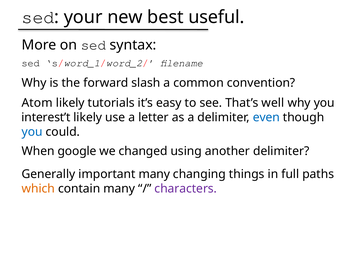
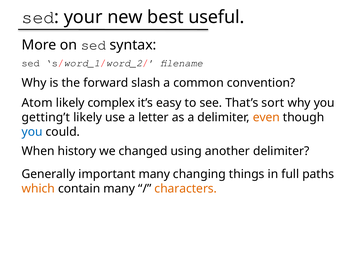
tutorials: tutorials -> complex
well: well -> sort
interest’t: interest’t -> getting’t
even colour: blue -> orange
google: google -> history
characters colour: purple -> orange
